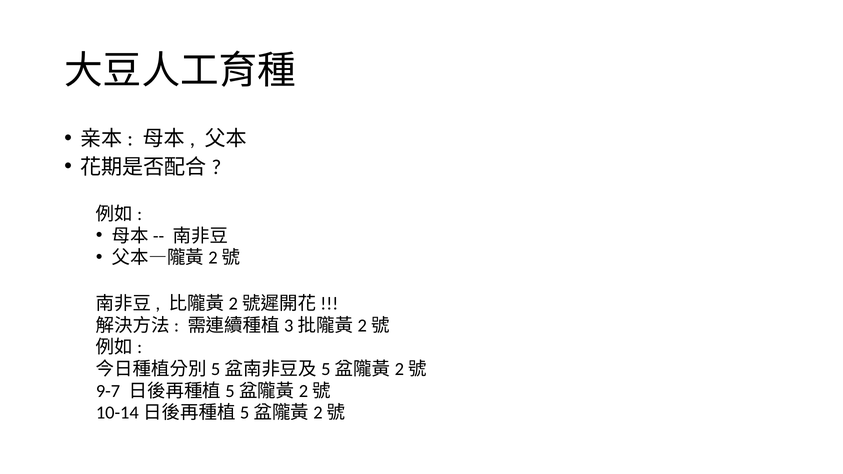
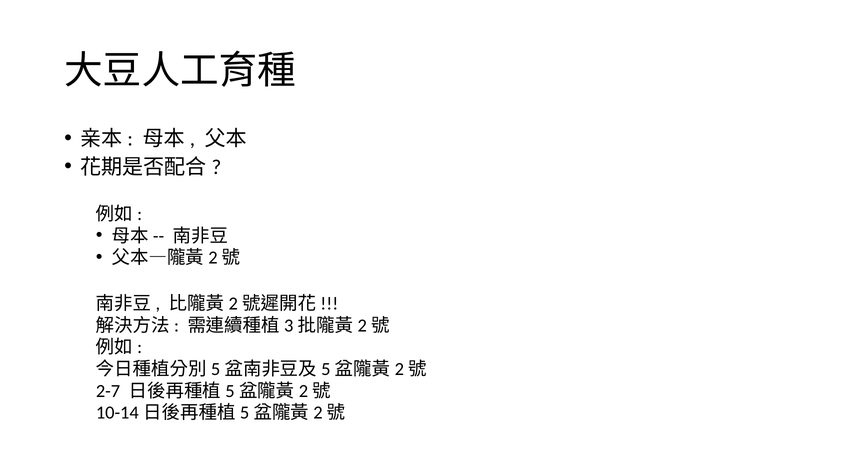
9-7: 9-7 -> 2-7
